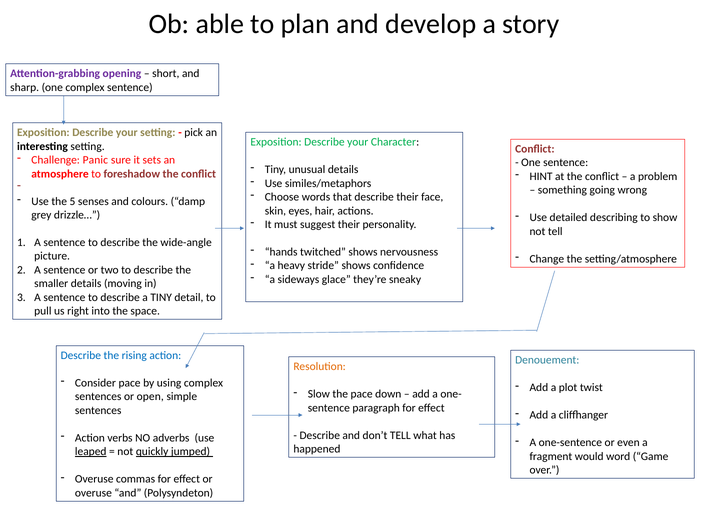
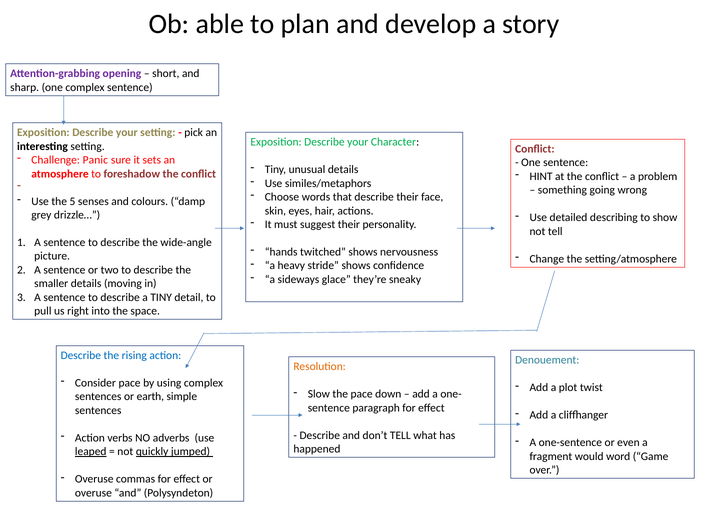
open: open -> earth
